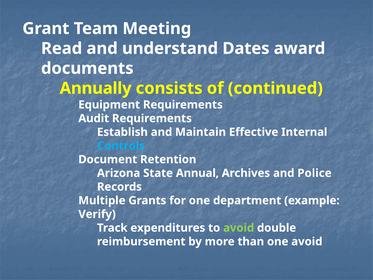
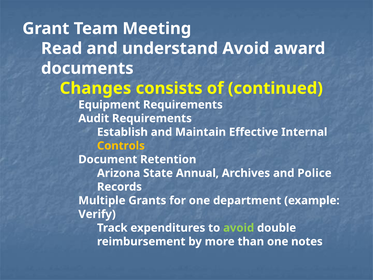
understand Dates: Dates -> Avoid
Annually: Annually -> Changes
Controls colour: light blue -> yellow
one avoid: avoid -> notes
